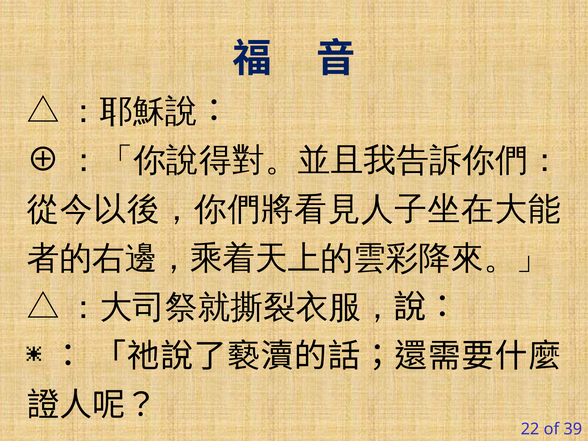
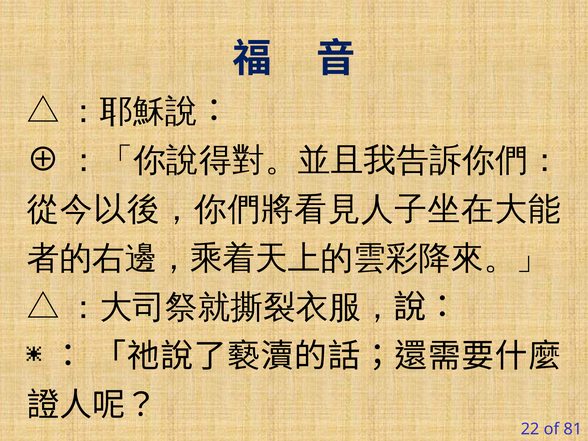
39: 39 -> 81
